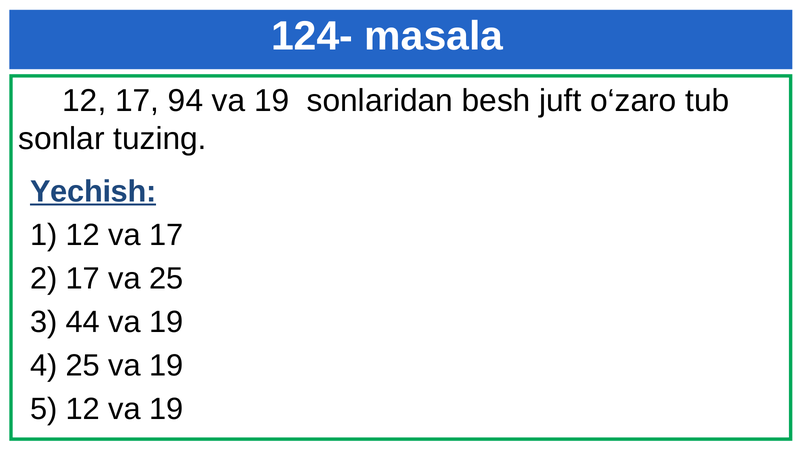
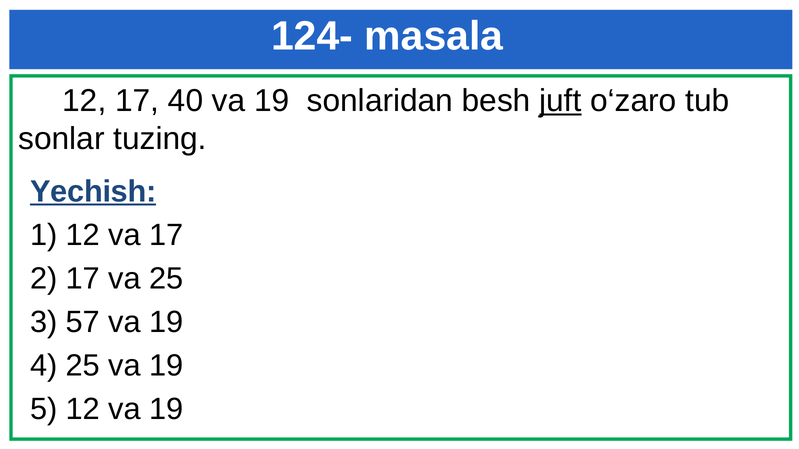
94: 94 -> 40
juft underline: none -> present
44: 44 -> 57
